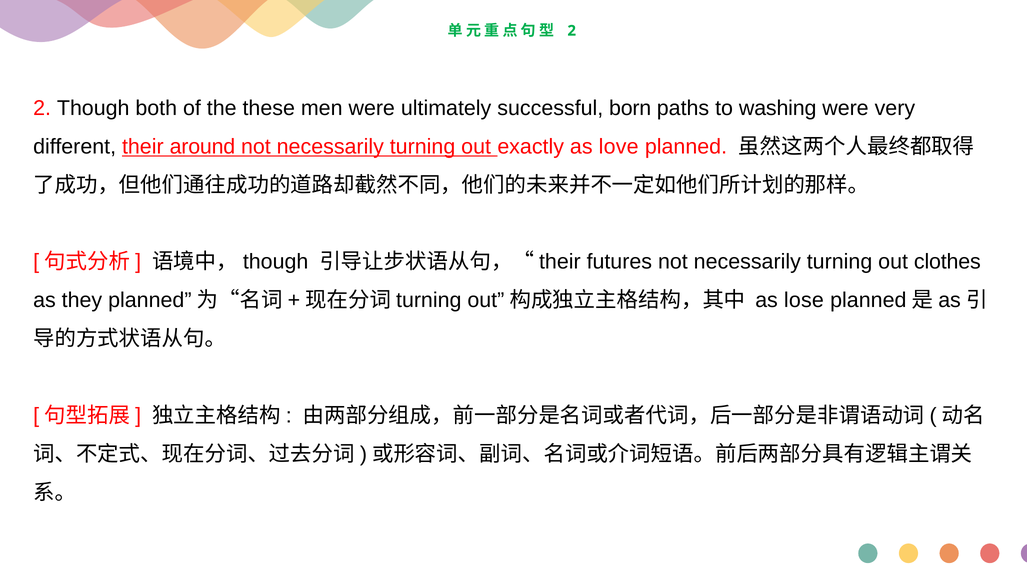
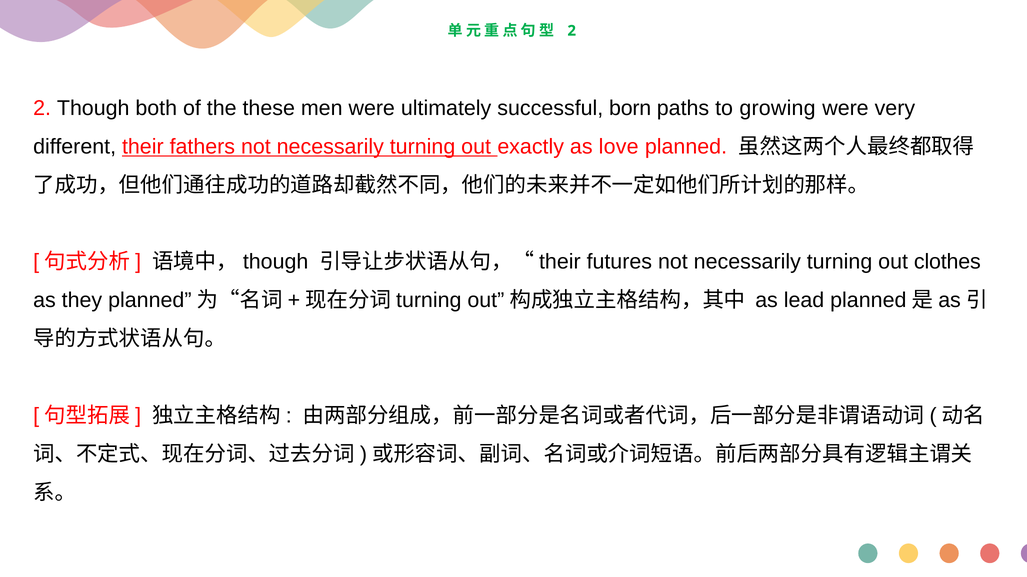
washing: washing -> growing
around: around -> fathers
lose: lose -> lead
